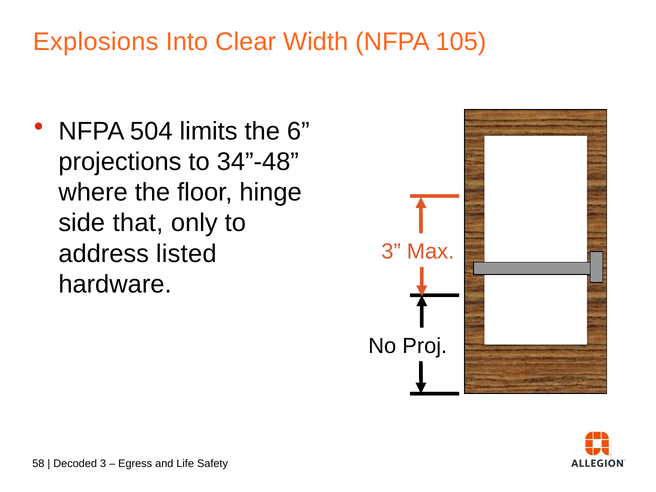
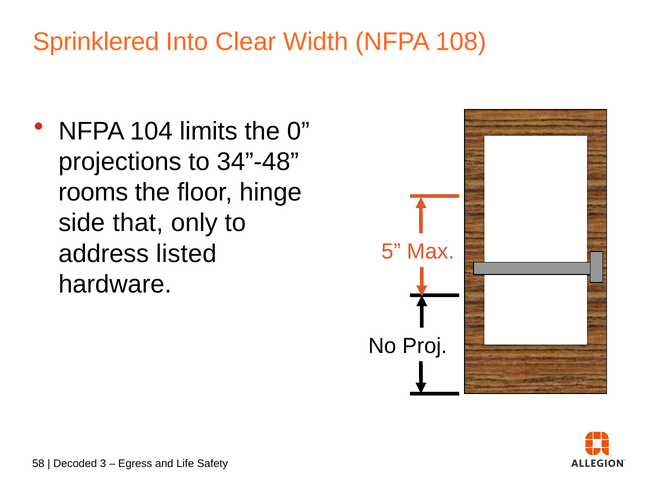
Explosions: Explosions -> Sprinklered
105: 105 -> 108
504: 504 -> 104
6: 6 -> 0
where: where -> rooms
3 at (391, 252): 3 -> 5
